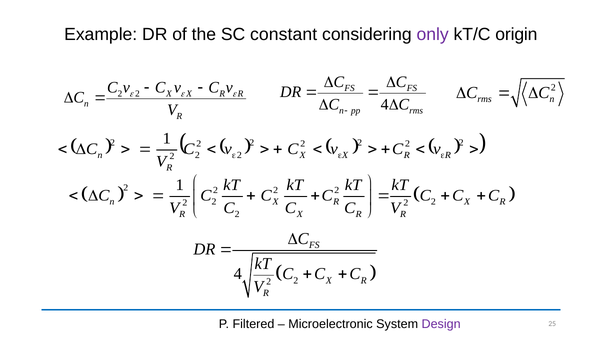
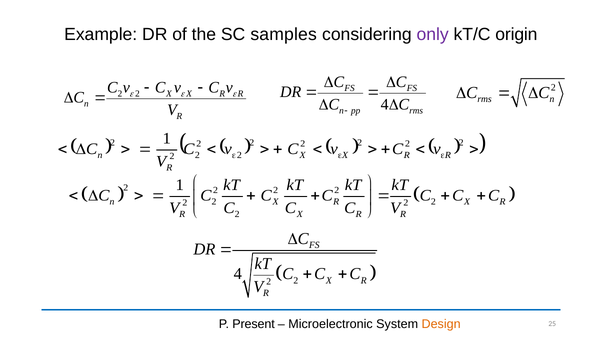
constant: constant -> samples
Filtered: Filtered -> Present
Design colour: purple -> orange
